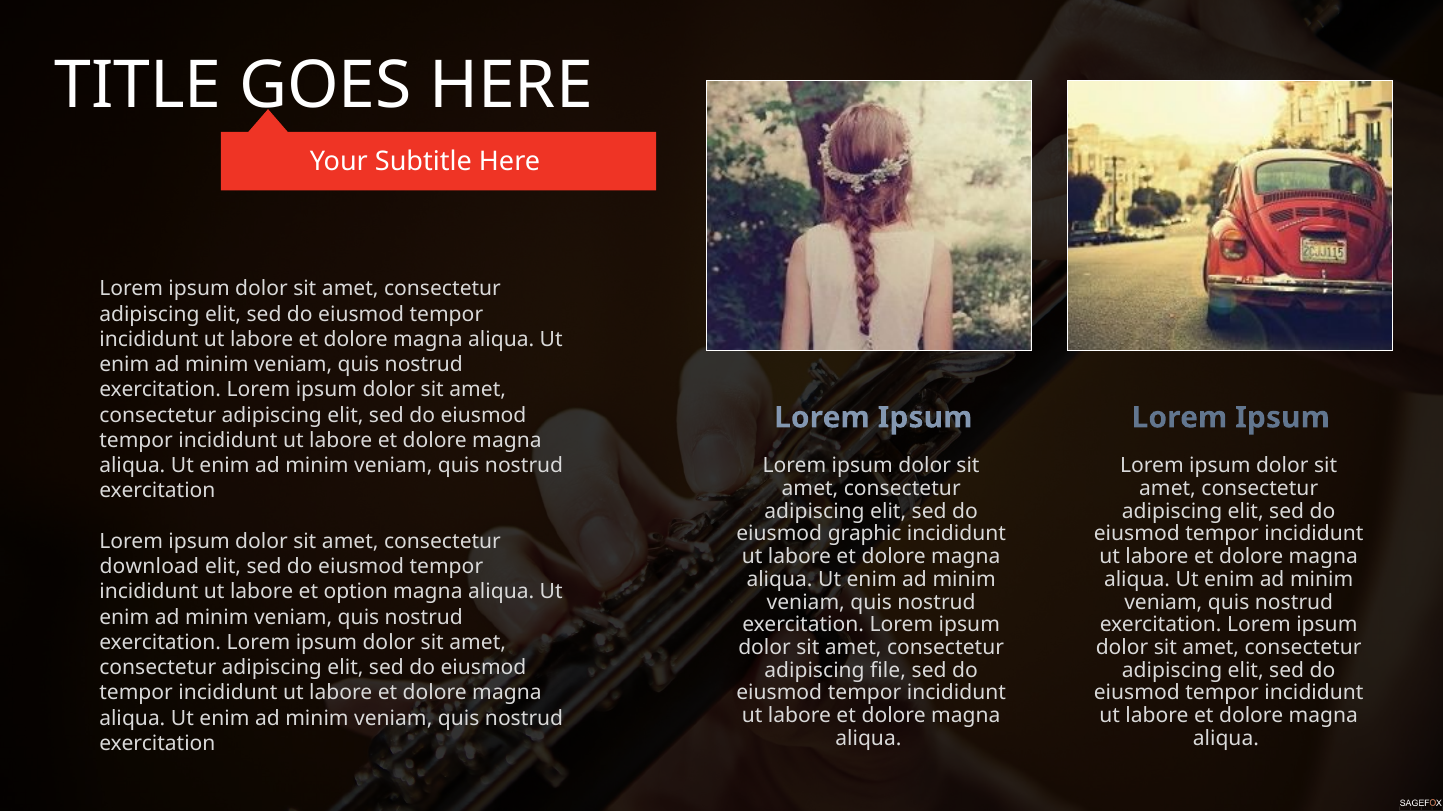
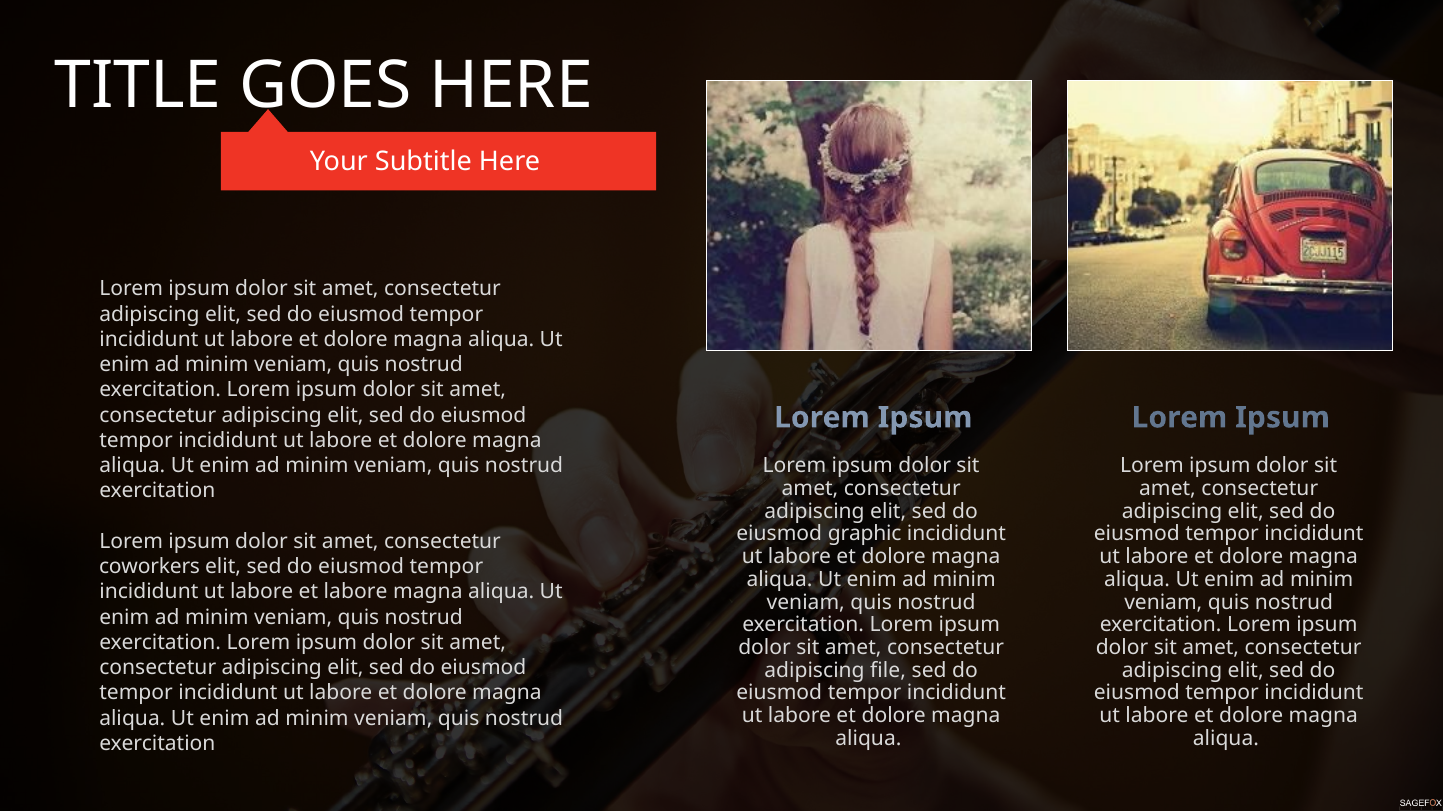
download: download -> coworkers
et option: option -> labore
